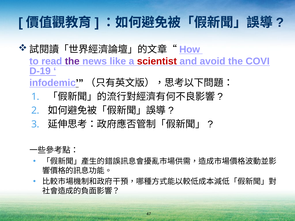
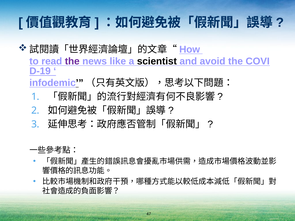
scientist colour: red -> black
